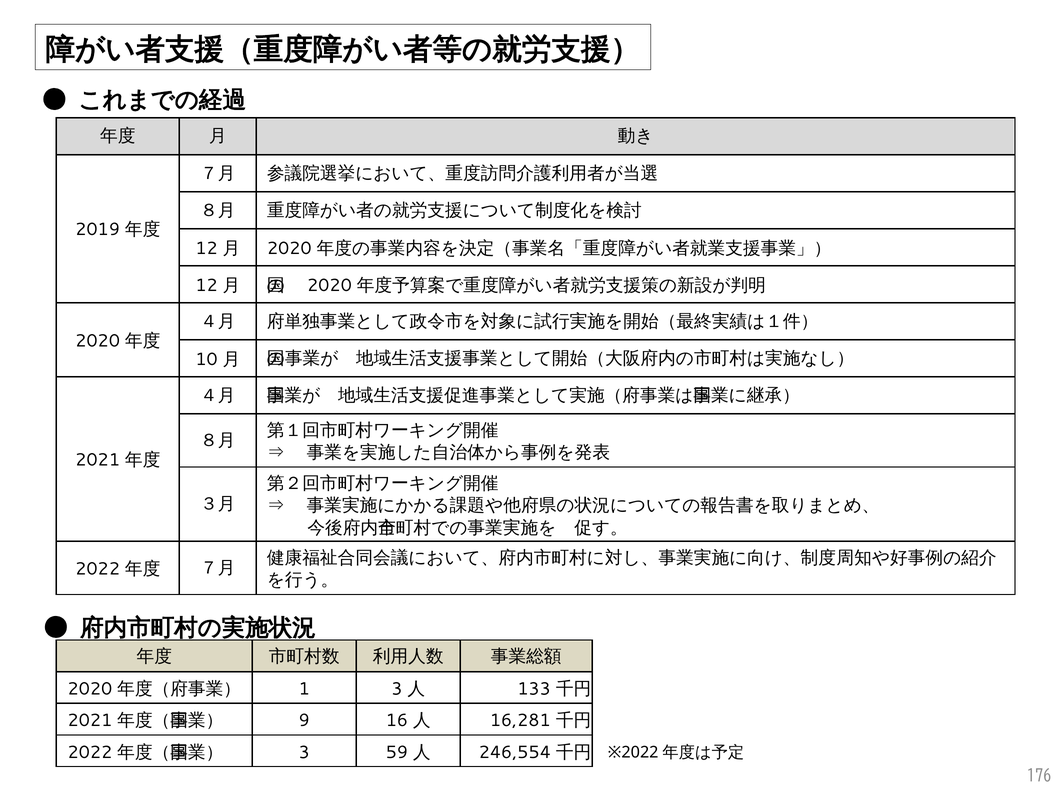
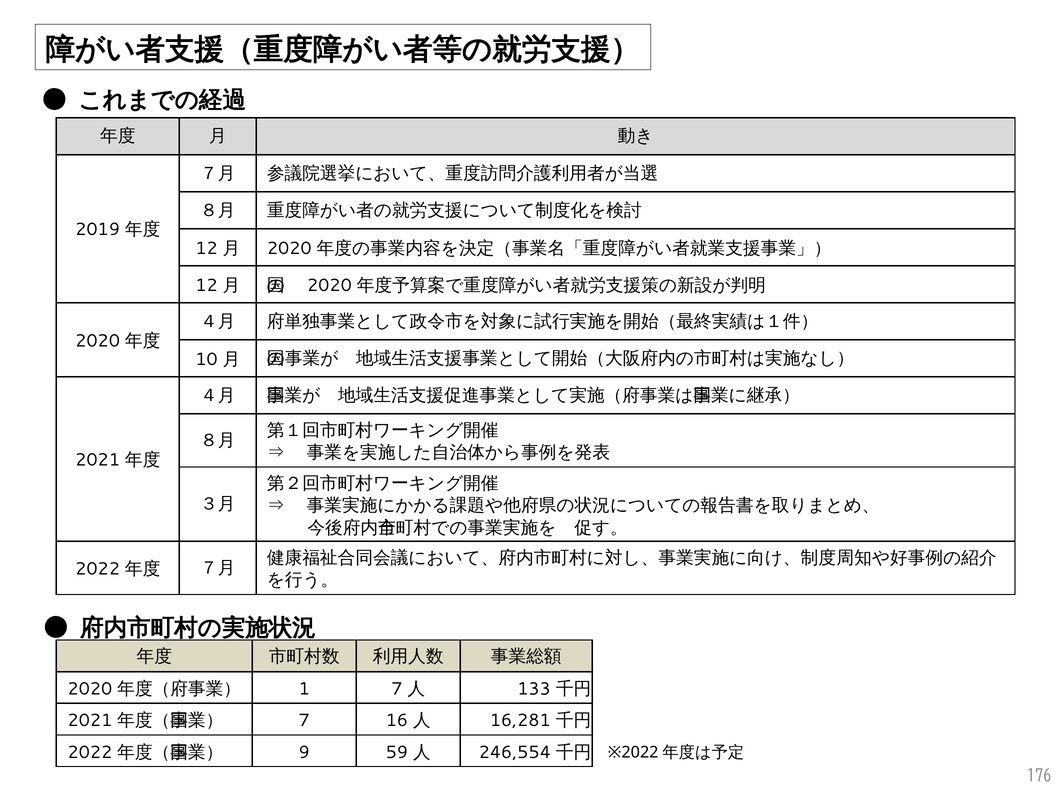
1 3: 3 -> 7
9 at (304, 721): 9 -> 7
3 at (304, 753): 3 -> 9
